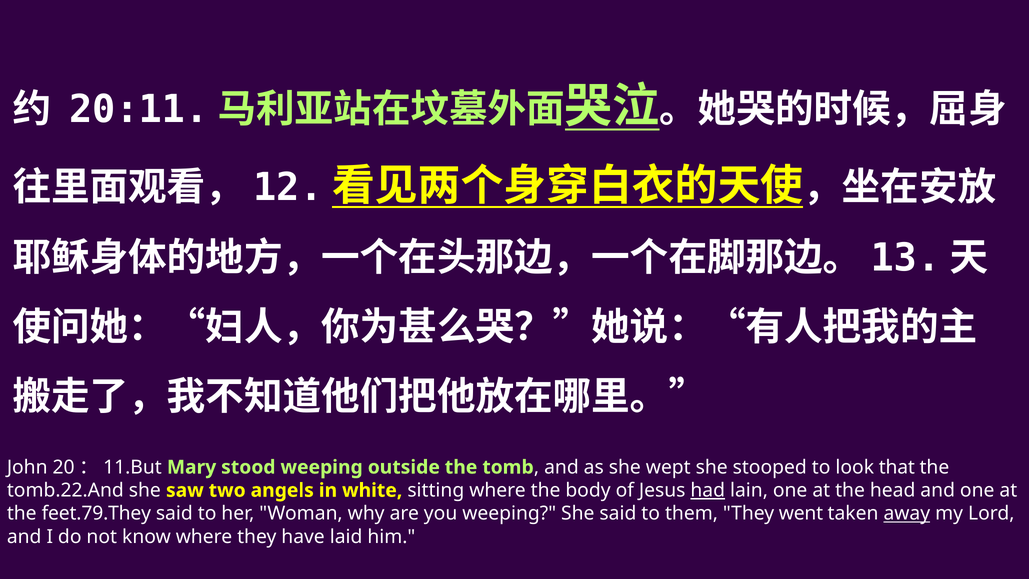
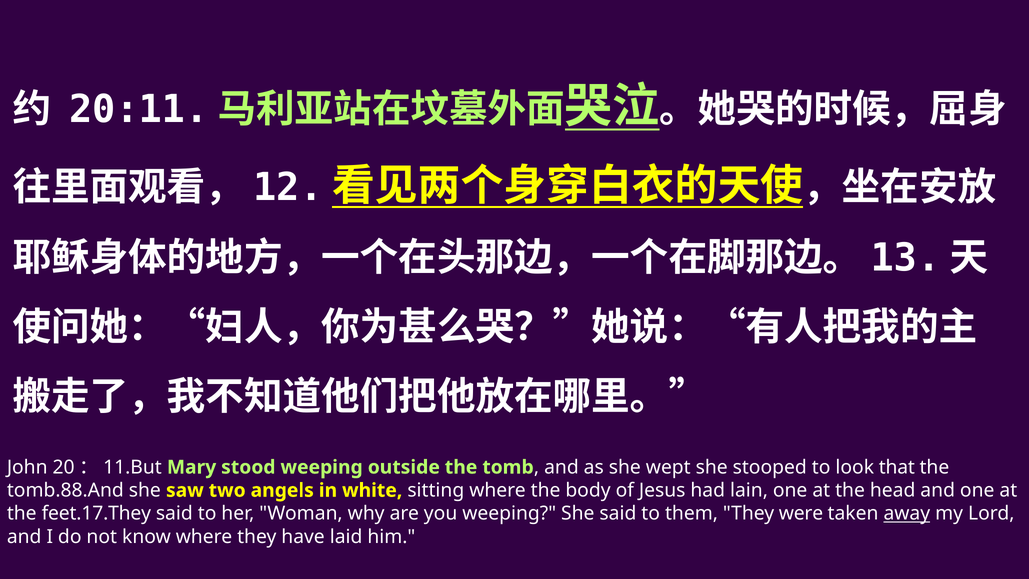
tomb.22.And: tomb.22.And -> tomb.88.And
had underline: present -> none
feet.79.They: feet.79.They -> feet.17.They
went: went -> were
